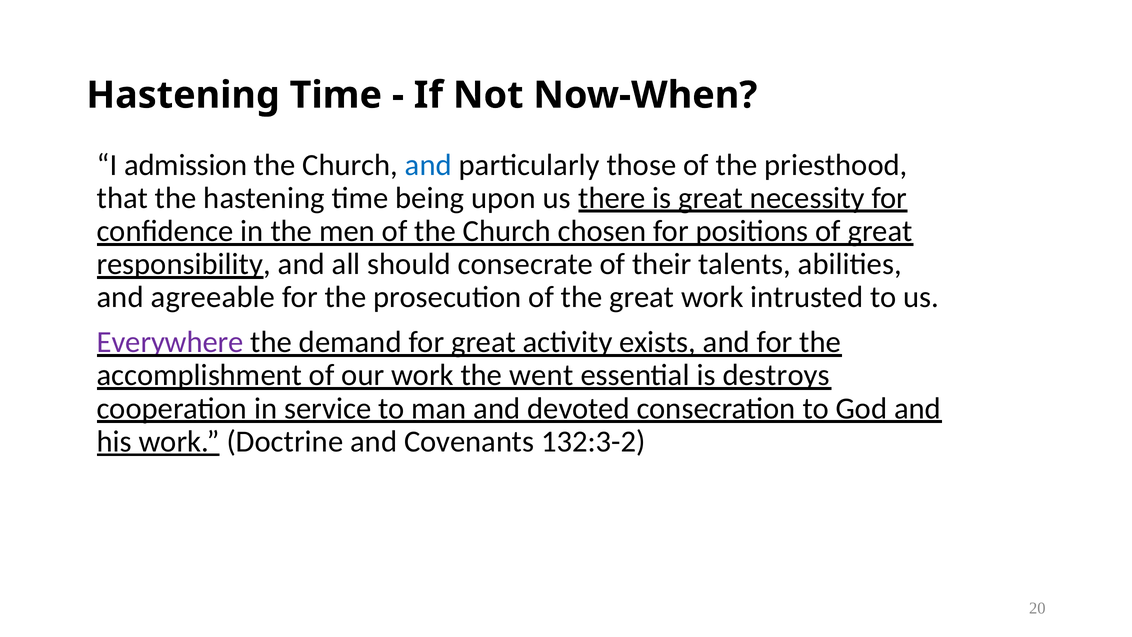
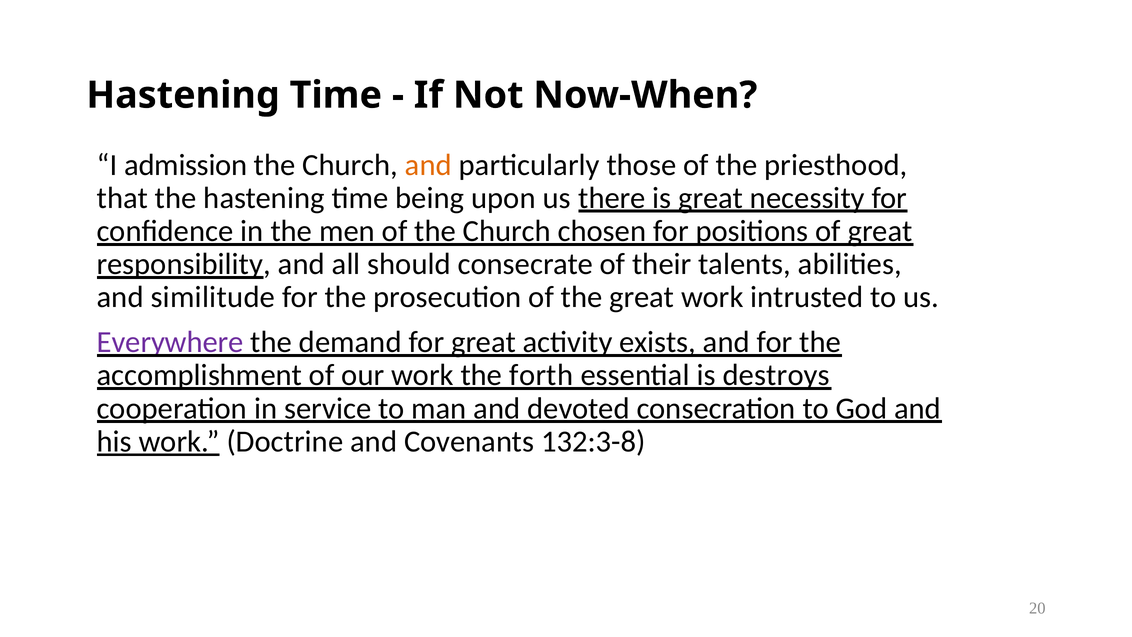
and at (428, 165) colour: blue -> orange
agreeable: agreeable -> similitude
went: went -> forth
132:3-2: 132:3-2 -> 132:3-8
